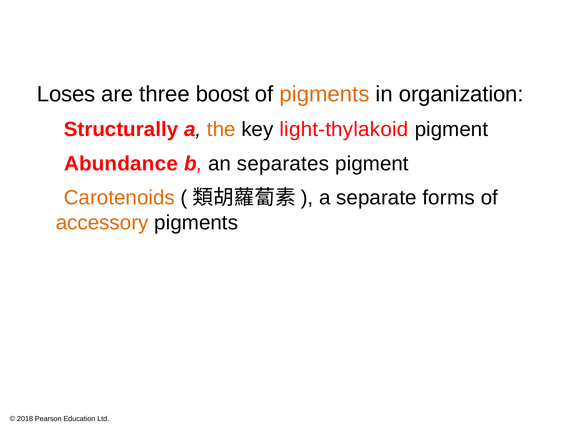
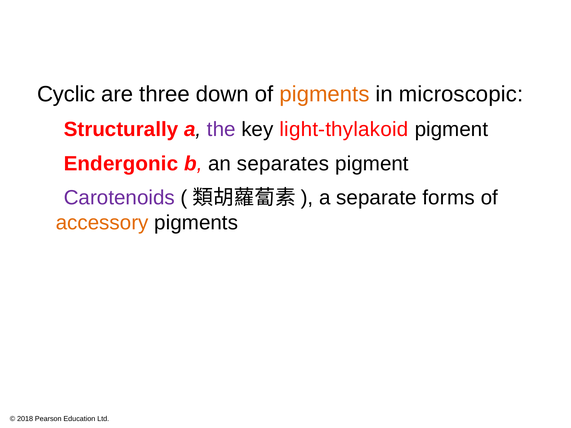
Loses: Loses -> Cyclic
boost: boost -> down
organization: organization -> microscopic
the colour: orange -> purple
Abundance: Abundance -> Endergonic
Carotenoids colour: orange -> purple
